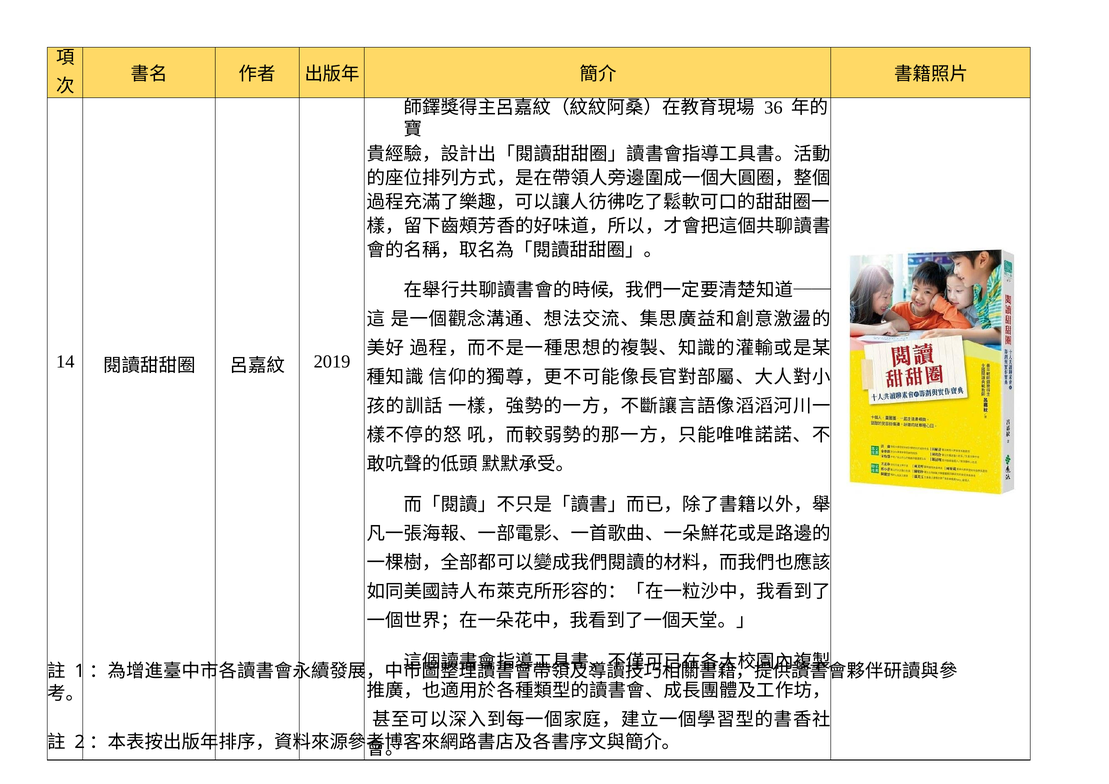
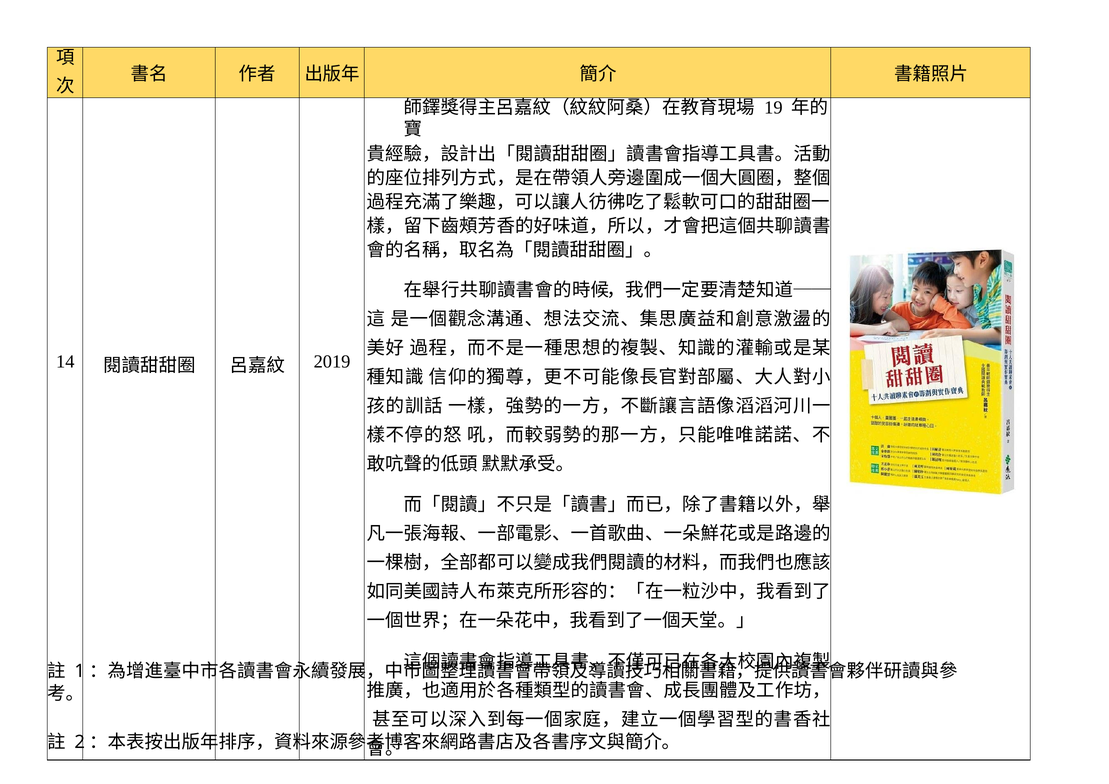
36: 36 -> 19
